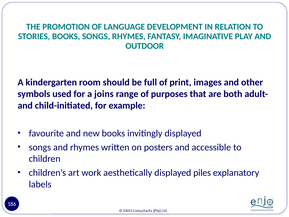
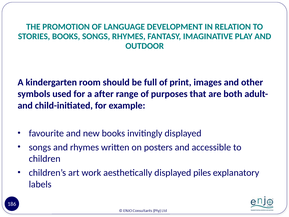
joins: joins -> after
